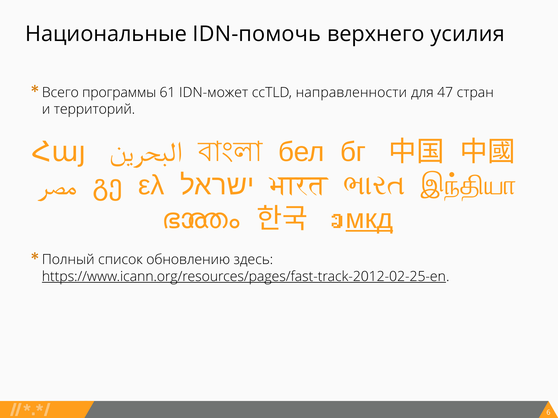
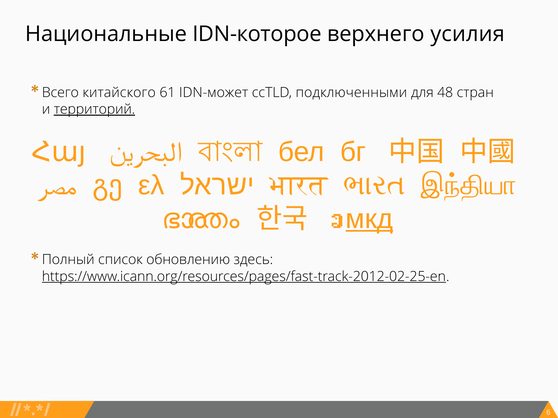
IDN-помочь: IDN-помочь -> IDN-которое
программы: программы -> китайского
направленности: направленности -> подключенными
47: 47 -> 48
территорий underline: none -> present
